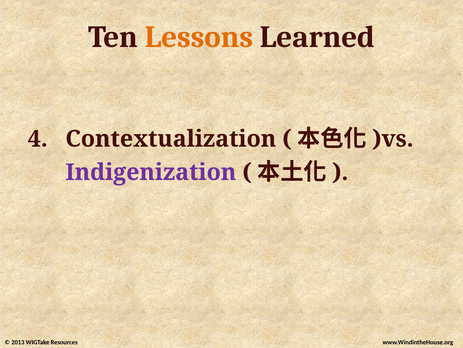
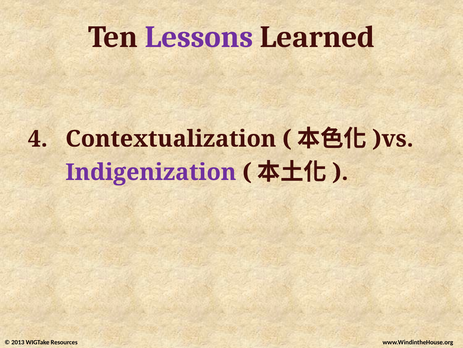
Lessons colour: orange -> purple
